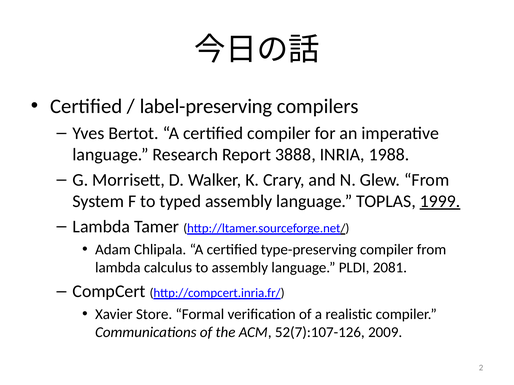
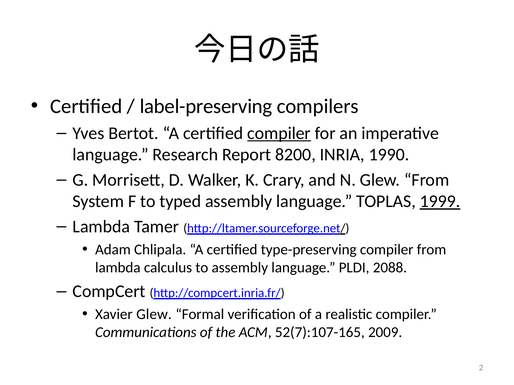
compiler at (279, 133) underline: none -> present
3888: 3888 -> 8200
1988: 1988 -> 1990
2081: 2081 -> 2088
Xavier Store: Store -> Glew
52(7):107-126: 52(7):107-126 -> 52(7):107-165
